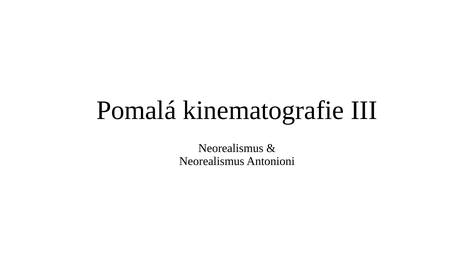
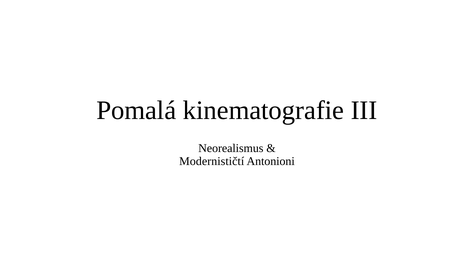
Neorealismus at (212, 161): Neorealismus -> Modernističtí
